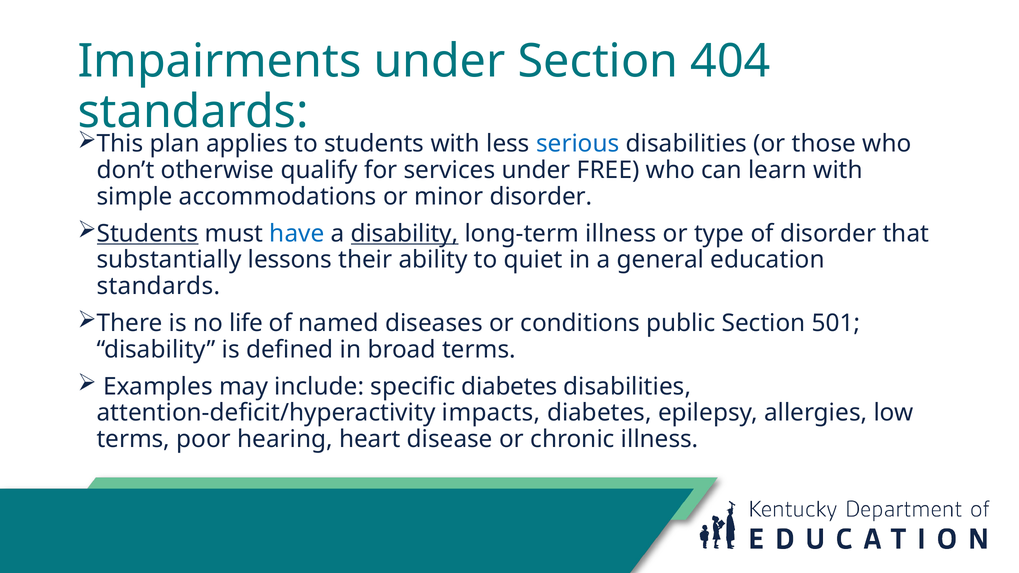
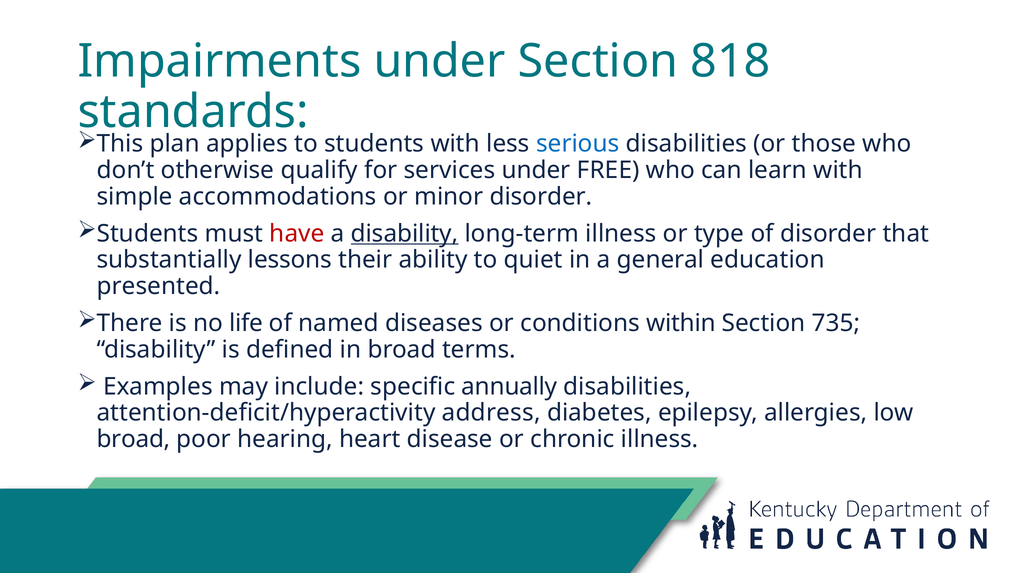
404: 404 -> 818
Students at (148, 234) underline: present -> none
have colour: blue -> red
standards at (158, 286): standards -> presented
public: public -> within
501: 501 -> 735
specific diabetes: diabetes -> annually
impacts: impacts -> address
terms at (133, 439): terms -> broad
